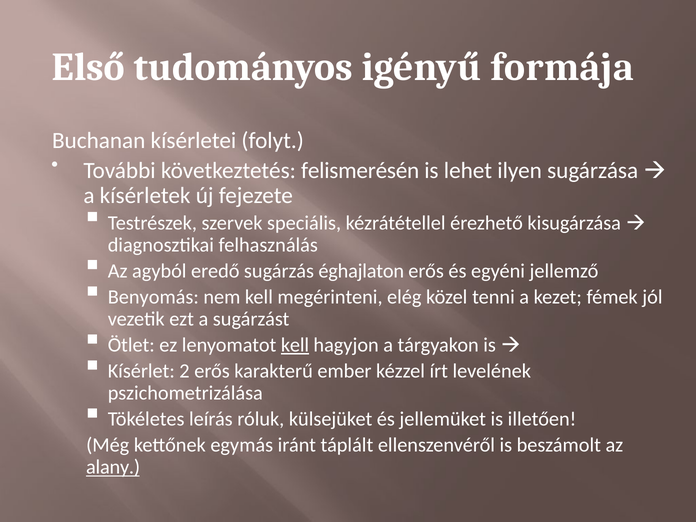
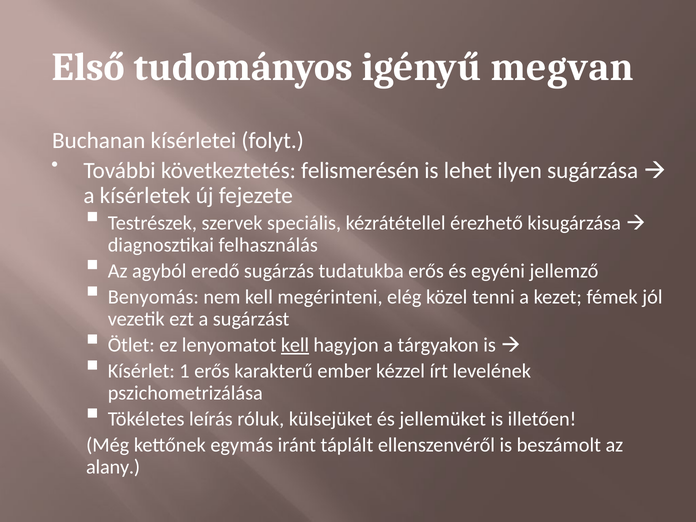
formája: formája -> megvan
éghajlaton: éghajlaton -> tudatukba
2: 2 -> 1
alany underline: present -> none
